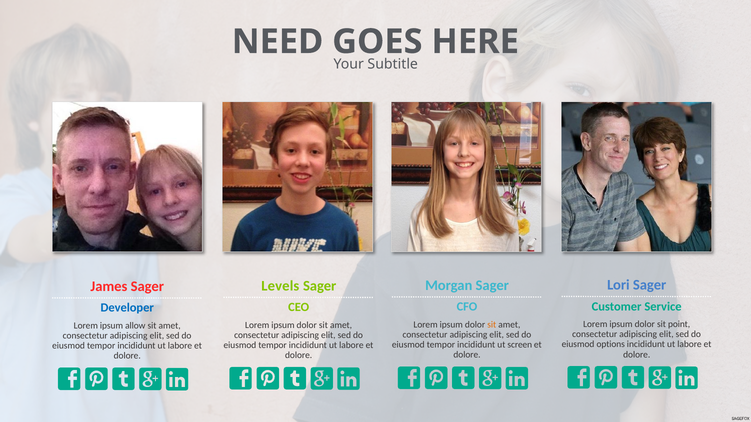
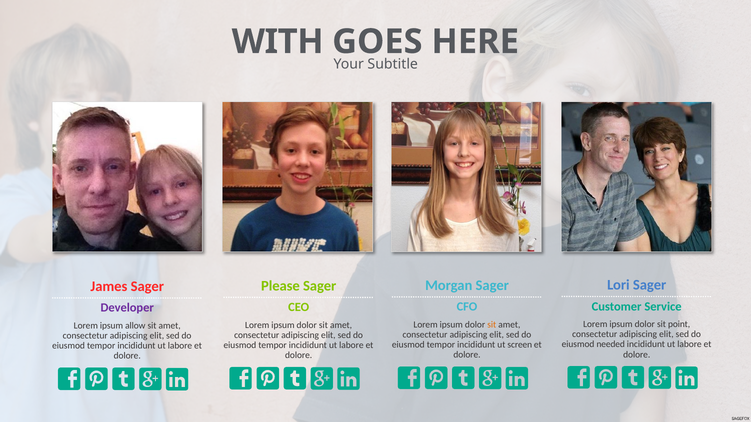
NEED: NEED -> WITH
Levels: Levels -> Please
Developer colour: blue -> purple
options: options -> needed
